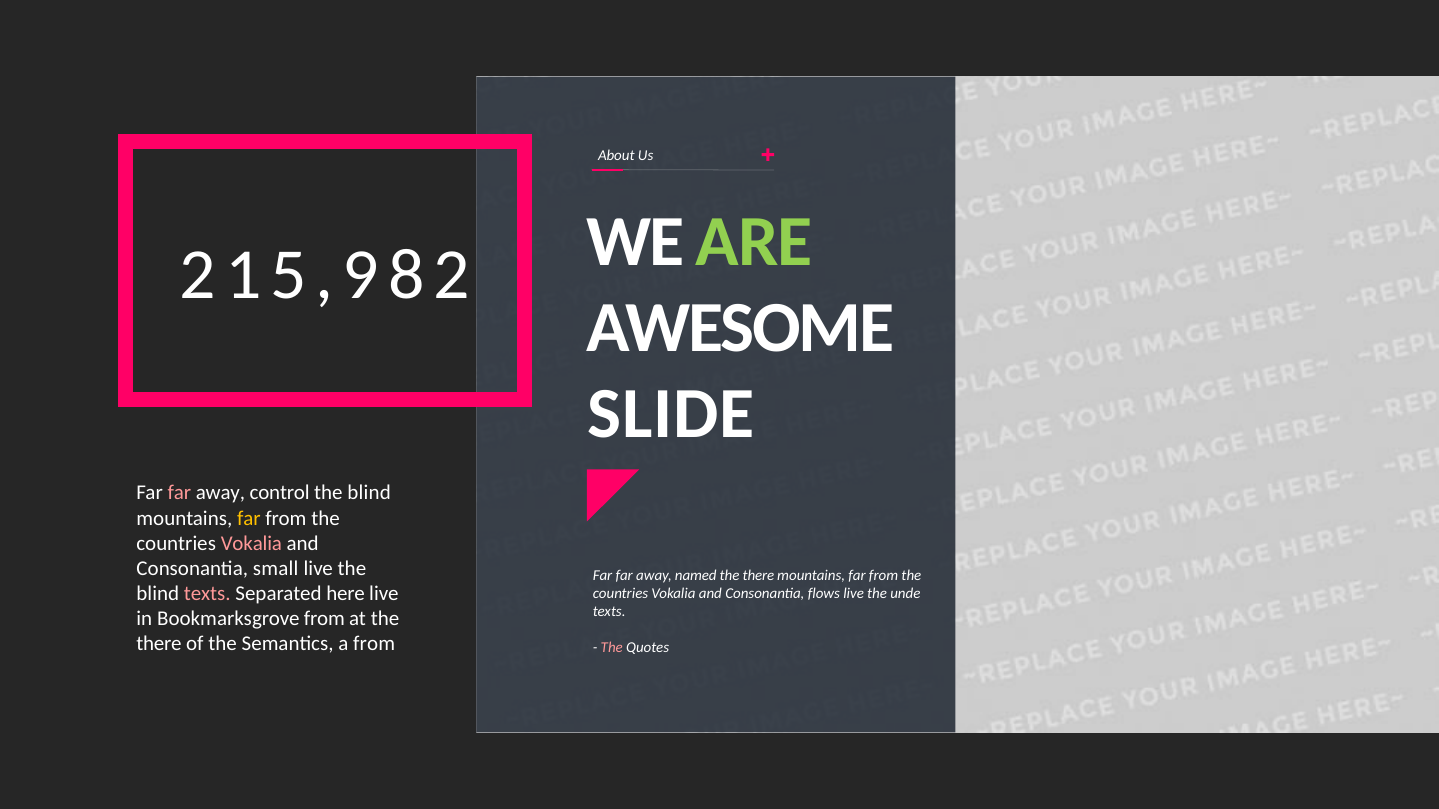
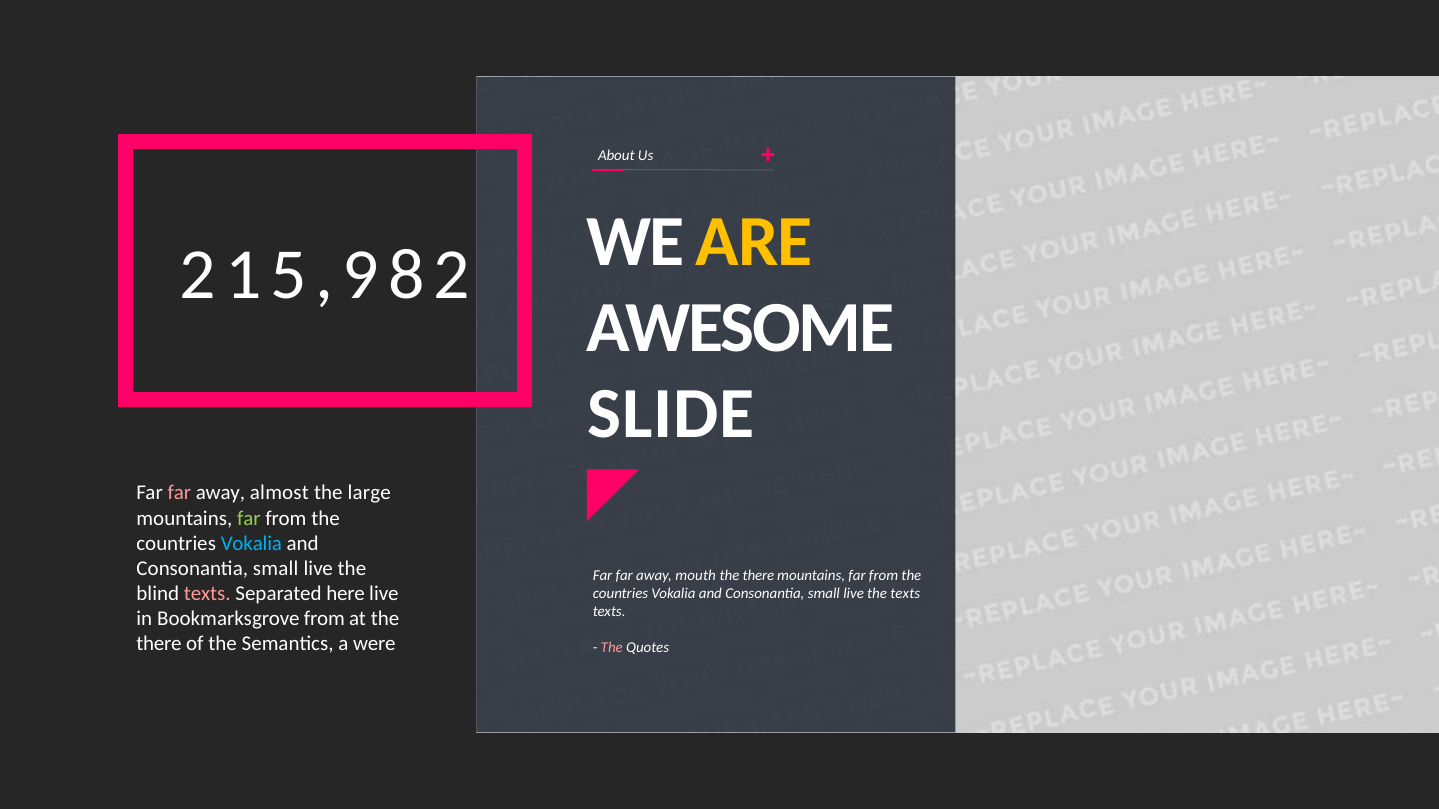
ARE colour: light green -> yellow
control: control -> almost
blind at (369, 493): blind -> large
far at (249, 518) colour: yellow -> light green
Vokalia at (251, 544) colour: pink -> light blue
named: named -> mouth
flows at (824, 594): flows -> small
the unde: unde -> texts
a from: from -> were
